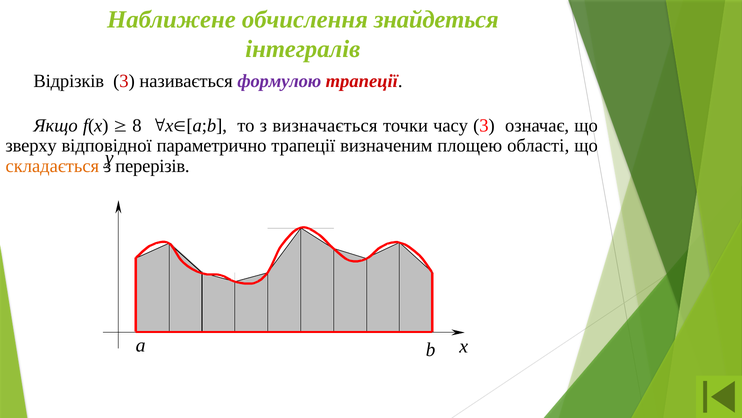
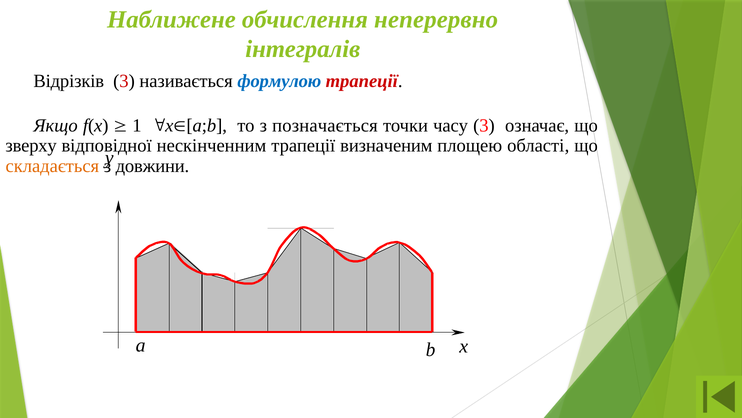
знайдеться: знайдеться -> неперервно
формулою colour: purple -> blue
8: 8 -> 1
визначається: визначається -> позначається
параметрично: параметрично -> нескінченним
перерізів: перерізів -> довжини
